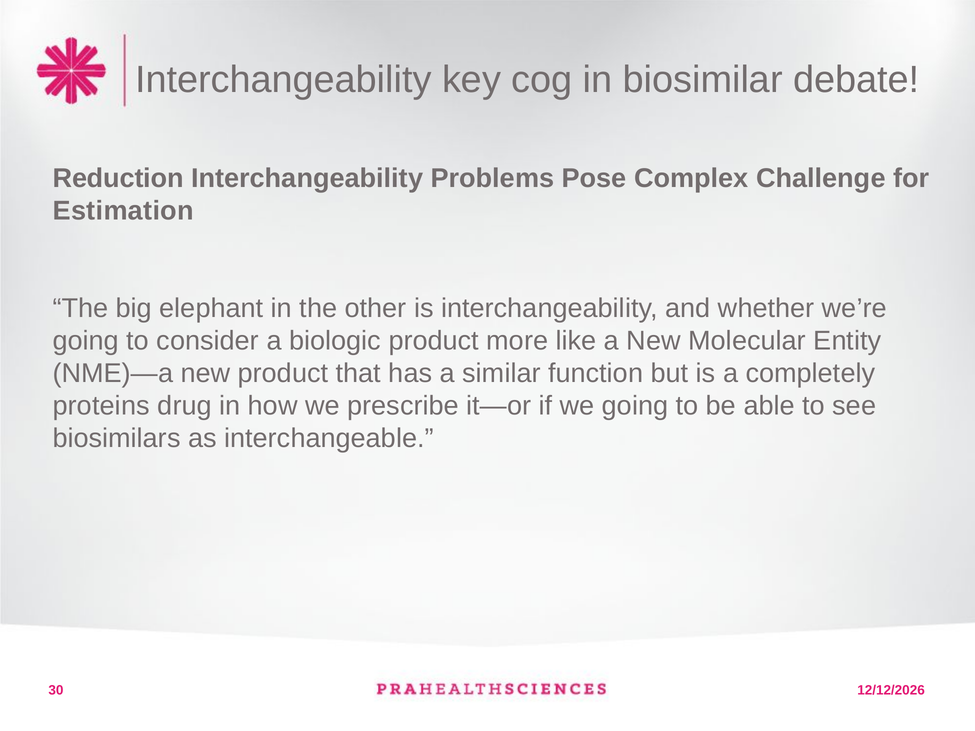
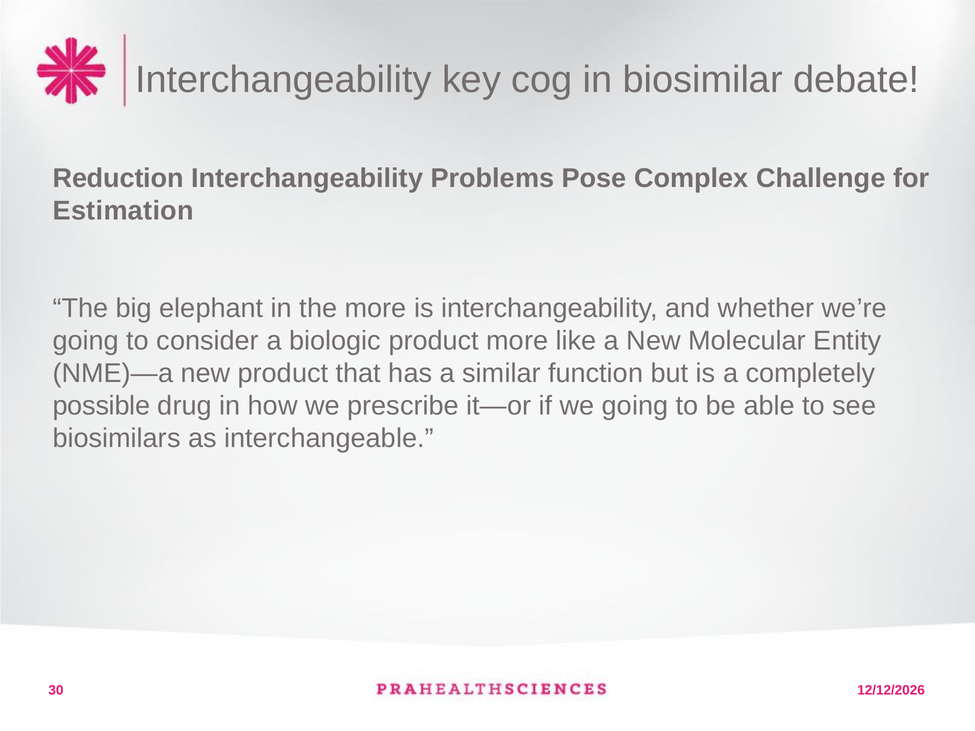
the other: other -> more
proteins: proteins -> possible
